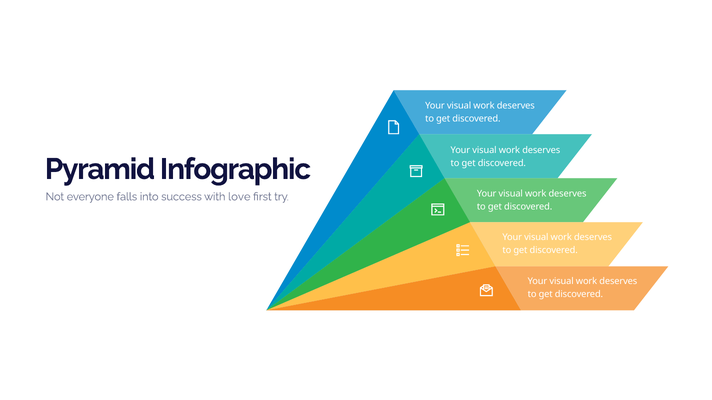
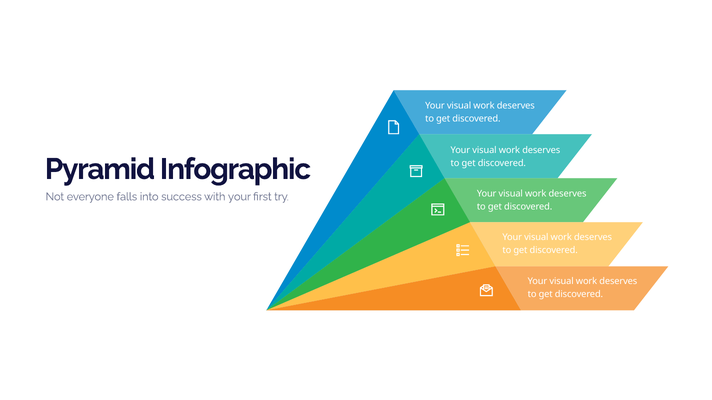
with love: love -> your
